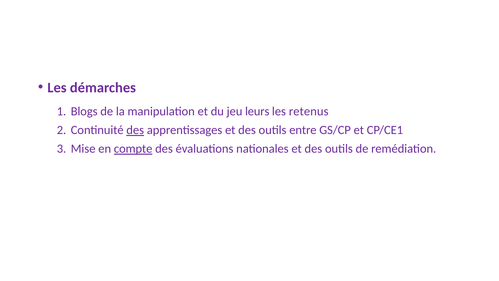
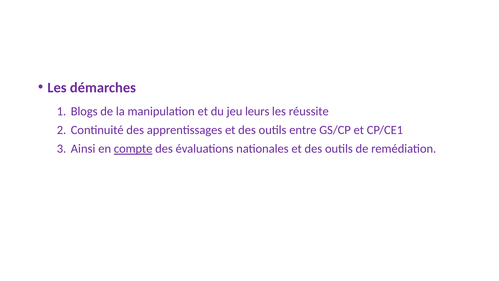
retenus: retenus -> réussite
des at (135, 130) underline: present -> none
Mise: Mise -> Ainsi
